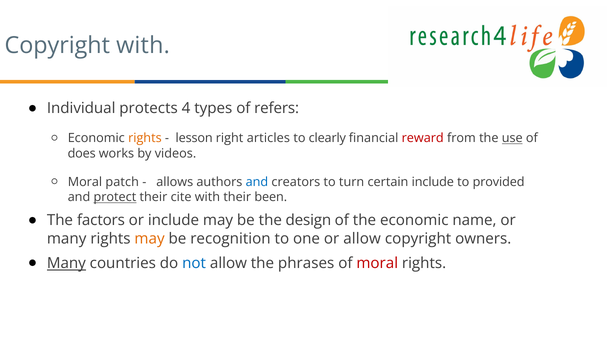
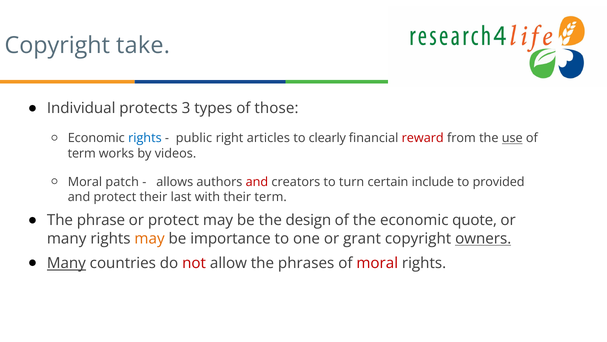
Copyright with: with -> take
4: 4 -> 3
refers: refers -> those
rights at (145, 138) colour: orange -> blue
lesson: lesson -> public
does at (82, 153): does -> term
and at (257, 182) colour: blue -> red
protect at (115, 197) underline: present -> none
cite: cite -> last
their been: been -> term
factors: factors -> phrase
or include: include -> protect
name: name -> quote
recognition: recognition -> importance
or allow: allow -> grant
owners underline: none -> present
not colour: blue -> red
